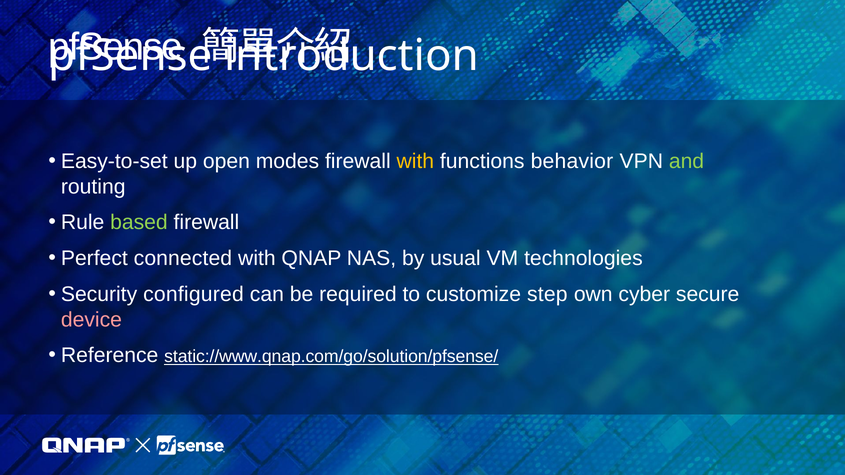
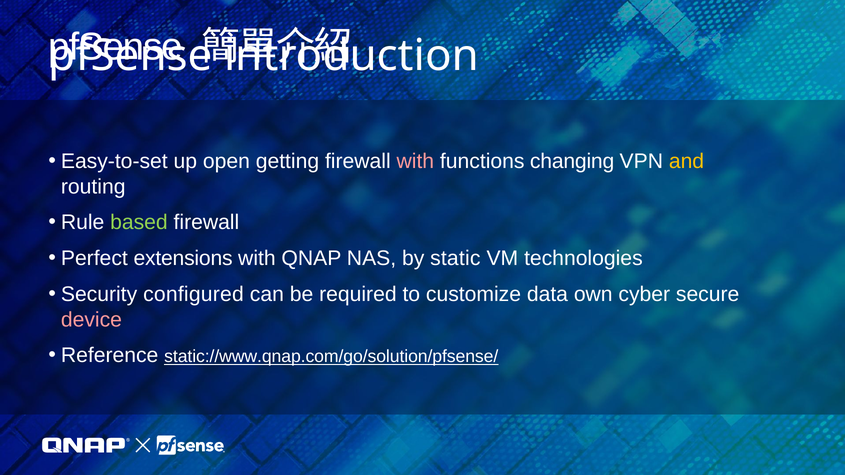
modes: modes -> getting
with at (415, 161) colour: yellow -> pink
behavior: behavior -> changing
and colour: light green -> yellow
connected: connected -> extensions
usual: usual -> static
step: step -> data
